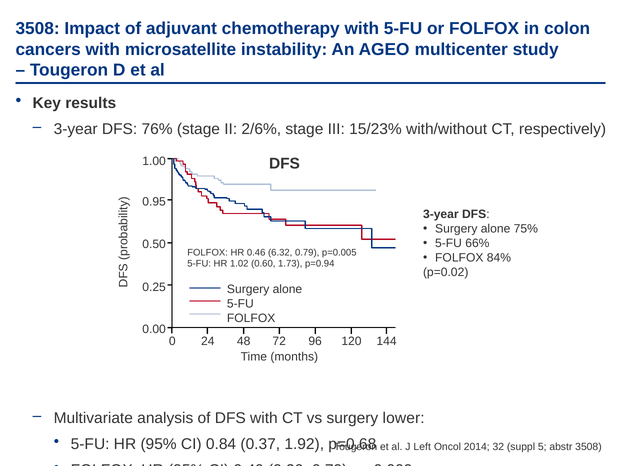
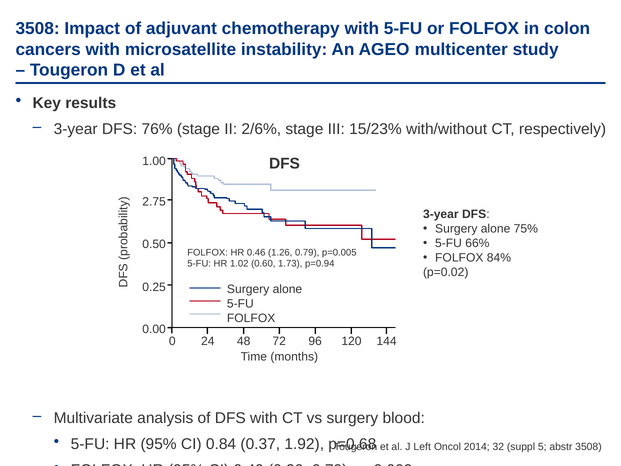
0.95: 0.95 -> 2.75
6.32: 6.32 -> 1.26
lower: lower -> blood
